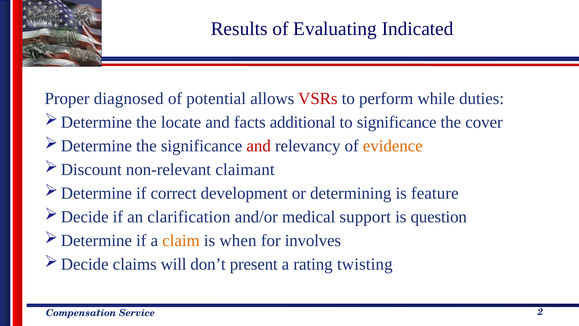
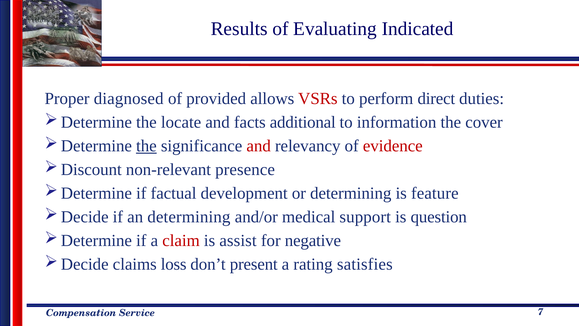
potential: potential -> provided
while: while -> direct
to significance: significance -> information
the at (146, 146) underline: none -> present
evidence colour: orange -> red
claimant: claimant -> presence
correct: correct -> factual
an clarification: clarification -> determining
claim colour: orange -> red
when: when -> assist
involves: involves -> negative
will: will -> loss
twisting: twisting -> satisfies
2: 2 -> 7
